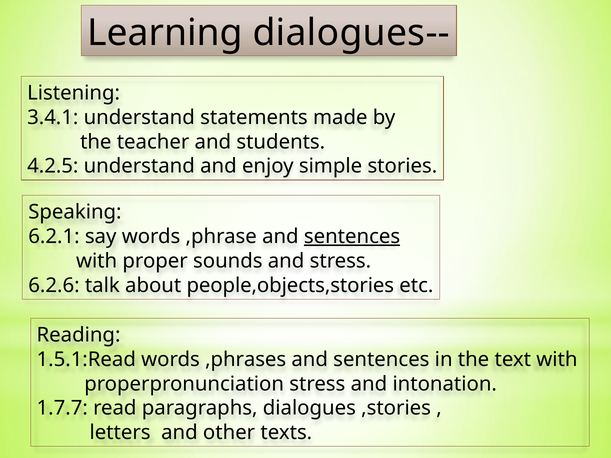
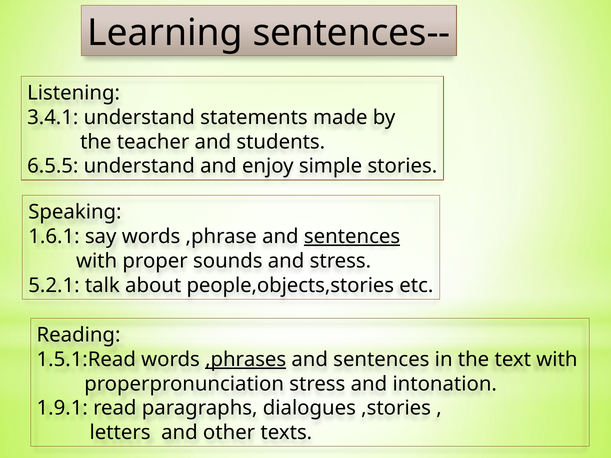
dialogues--: dialogues-- -> sentences--
4.2.5: 4.2.5 -> 6.5.5
6.2.1: 6.2.1 -> 1.6.1
6.2.6: 6.2.6 -> 5.2.1
,phrases underline: none -> present
1.7.7: 1.7.7 -> 1.9.1
